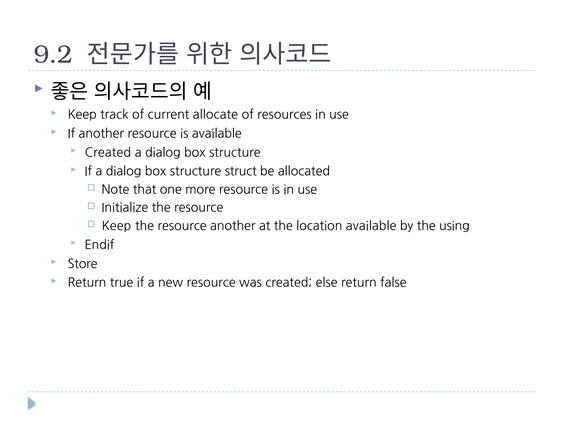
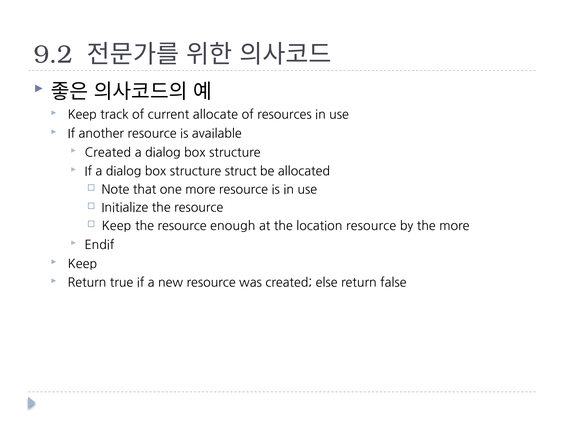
resource another: another -> enough
location available: available -> resource
the using: using -> more
Store at (83, 264): Store -> Keep
